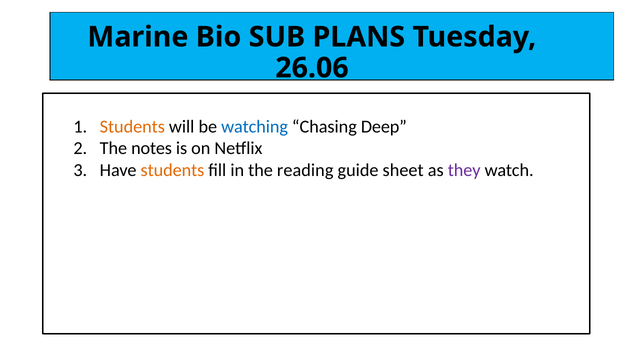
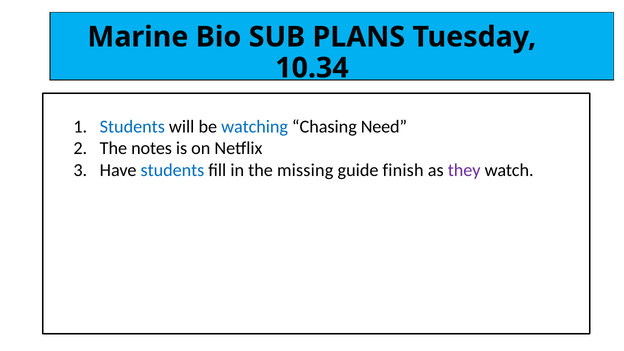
26.06: 26.06 -> 10.34
Students at (132, 127) colour: orange -> blue
Deep: Deep -> Need
students at (172, 170) colour: orange -> blue
reading: reading -> missing
sheet: sheet -> finish
